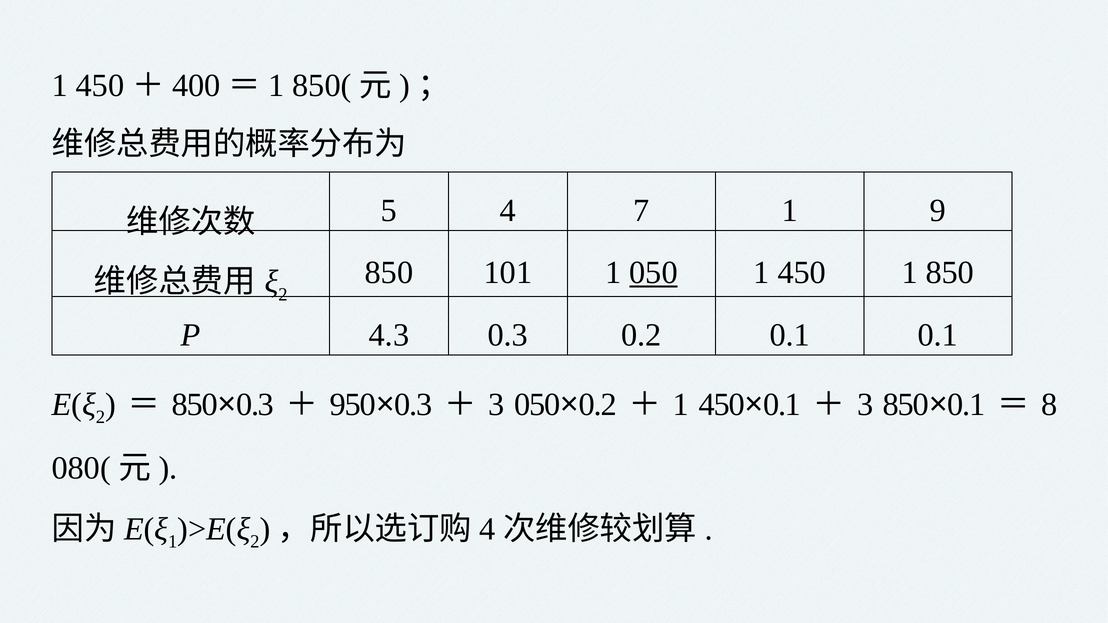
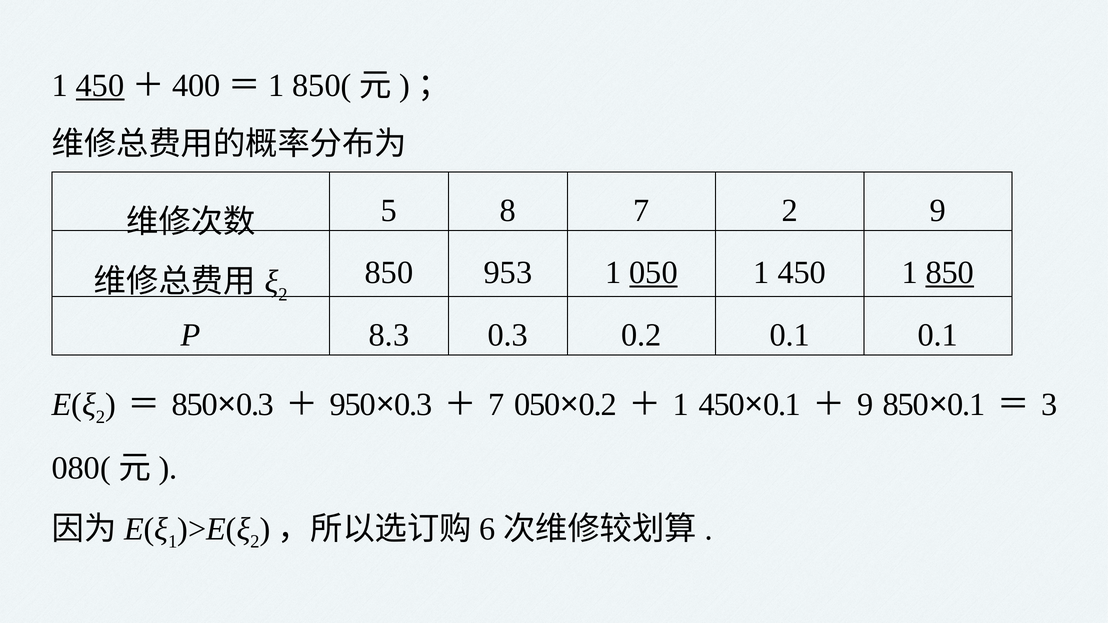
450 at (100, 86) underline: none -> present
5 4: 4 -> 8
7 1: 1 -> 2
101: 101 -> 953
850 at (950, 273) underline: none -> present
4.3: 4.3 -> 8.3
3 at (496, 405): 3 -> 7
3 at (865, 405): 3 -> 9
8: 8 -> 3
4 at (487, 529): 4 -> 6
